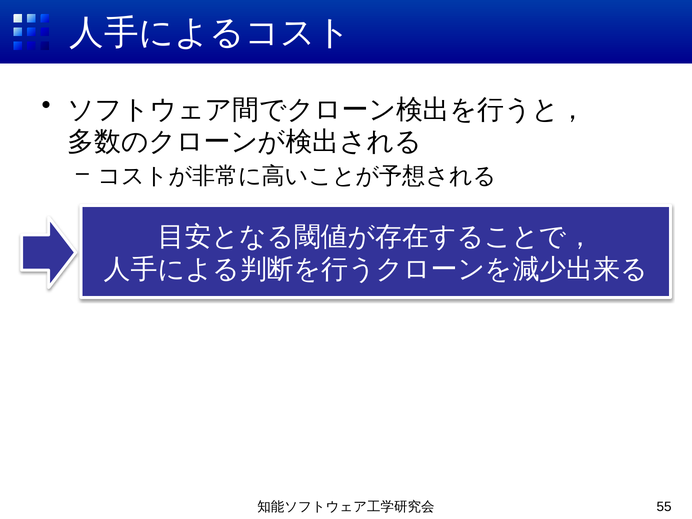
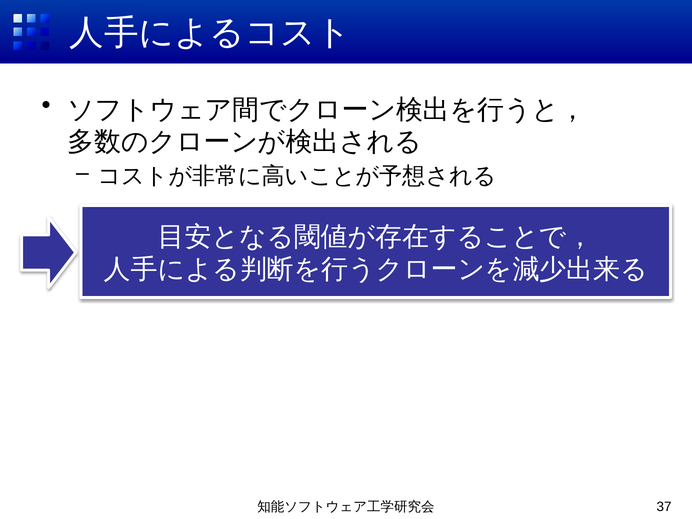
55: 55 -> 37
